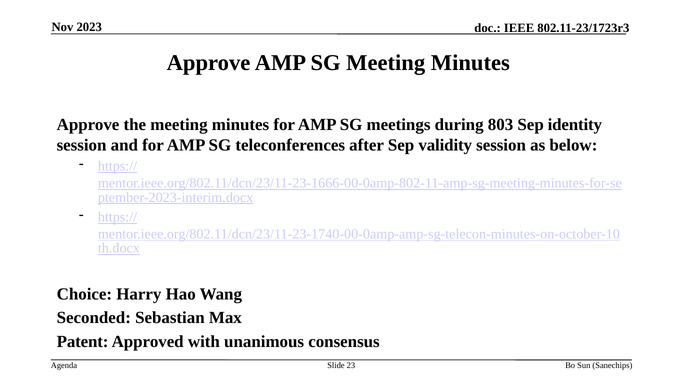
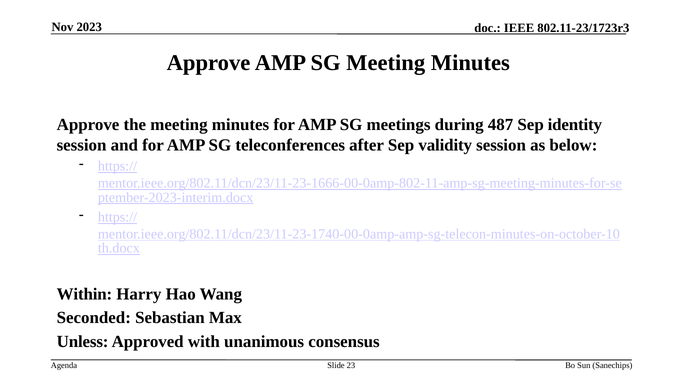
803: 803 -> 487
Choice: Choice -> Within
Patent: Patent -> Unless
